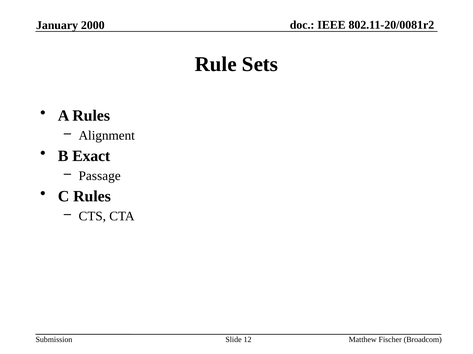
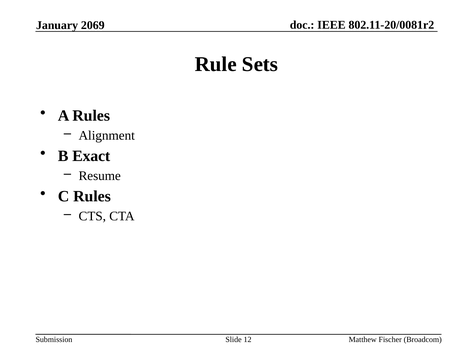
2000: 2000 -> 2069
Passage: Passage -> Resume
